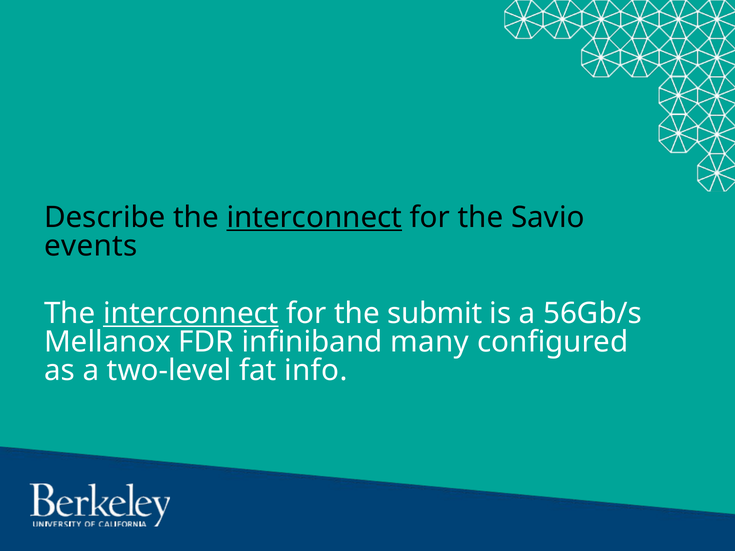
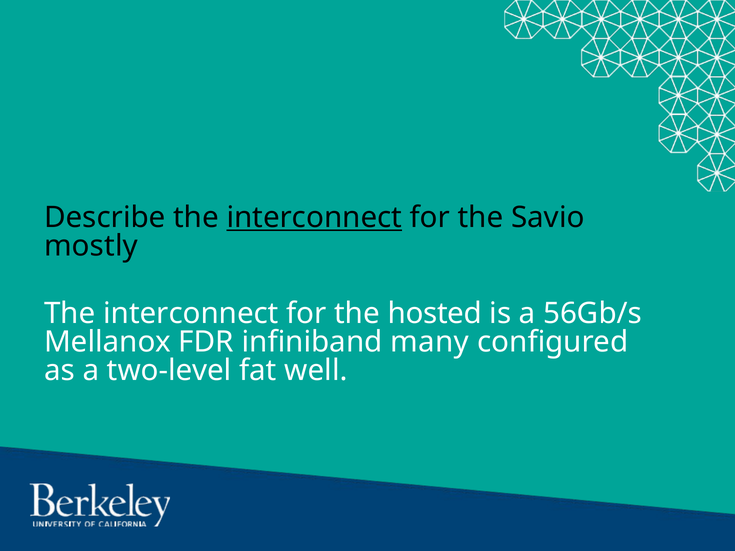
events: events -> mostly
interconnect at (191, 314) underline: present -> none
submit: submit -> hosted
info: info -> well
